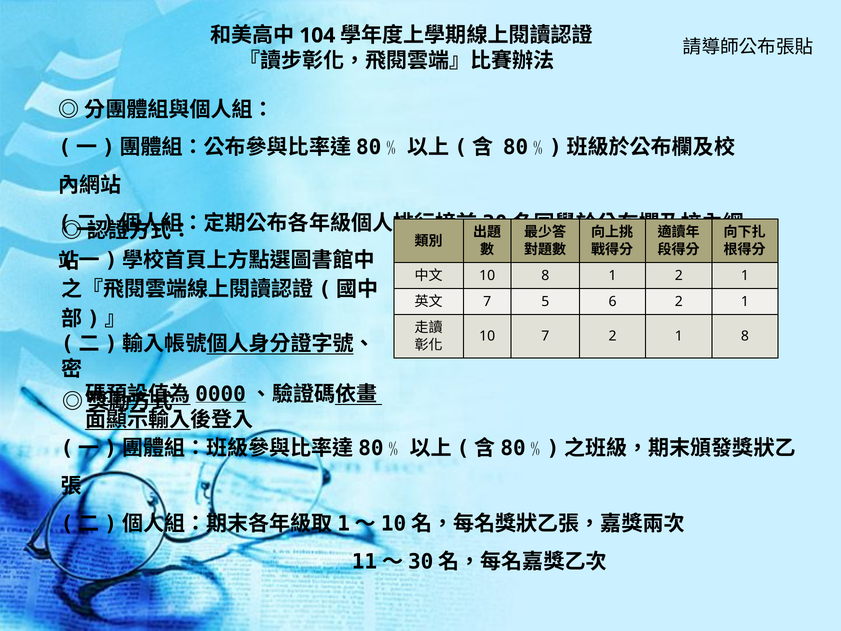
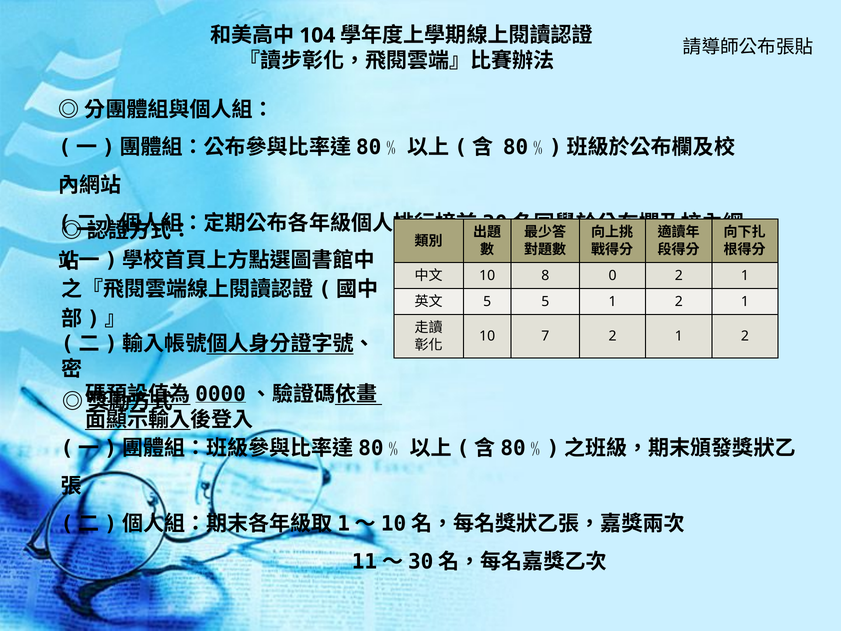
8 1: 1 -> 0
7 at (487, 301): 7 -> 5
5 6: 6 -> 1
2 1 8: 8 -> 2
